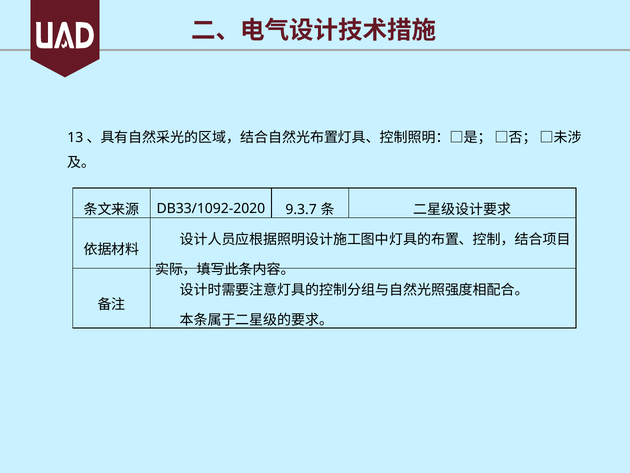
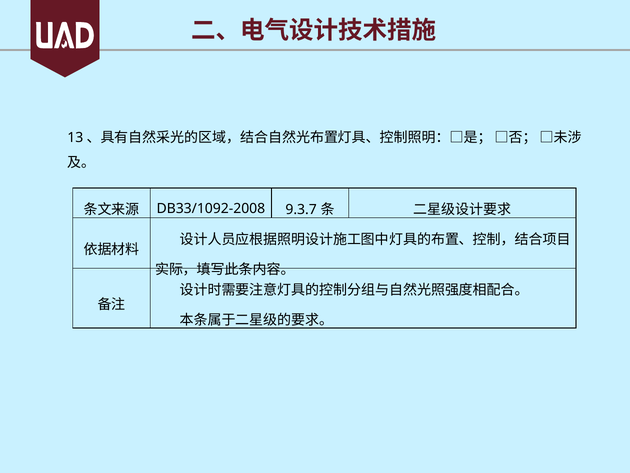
DB33/1092-2020: DB33/1092-2020 -> DB33/1092-2008
